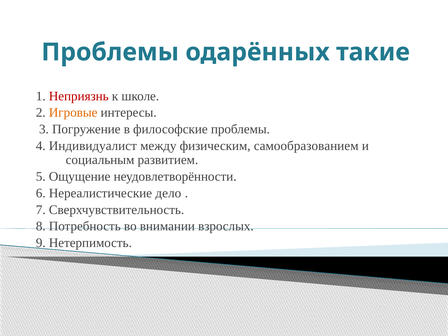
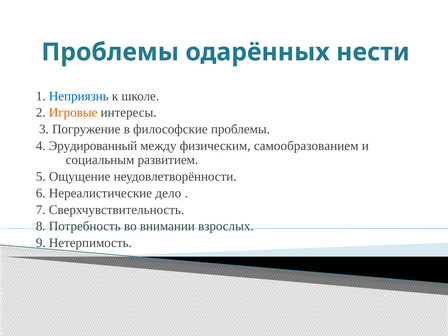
такие: такие -> нести
Неприязнь colour: red -> blue
Индивидуалист: Индивидуалист -> Эрудированный
